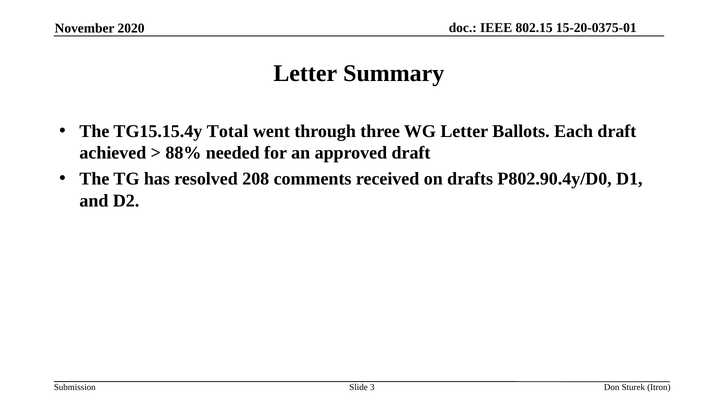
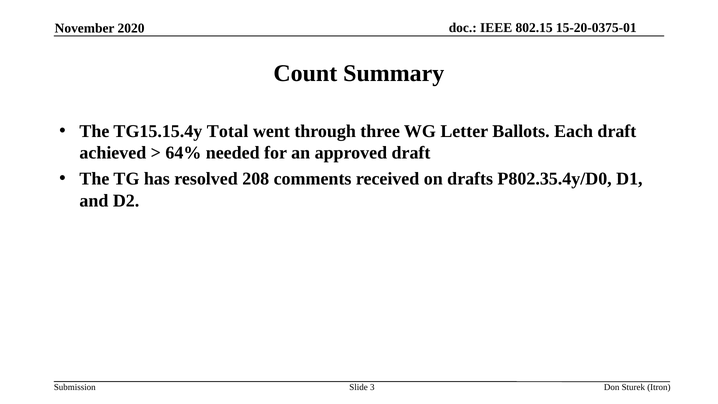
Letter at (305, 73): Letter -> Count
88%: 88% -> 64%
P802.90.4y/D0: P802.90.4y/D0 -> P802.35.4y/D0
